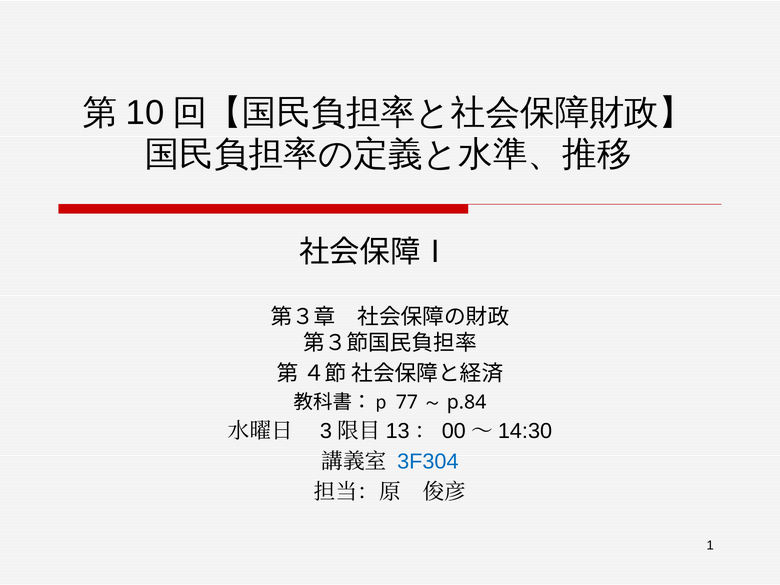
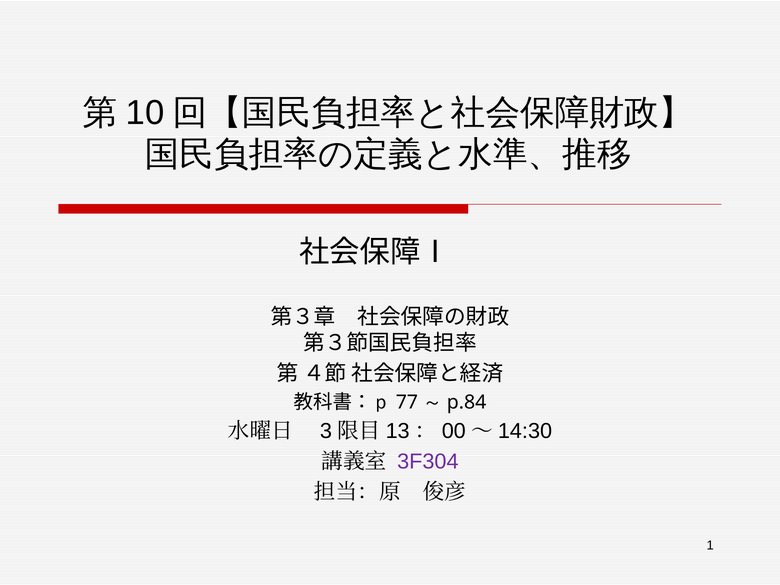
3F304 colour: blue -> purple
